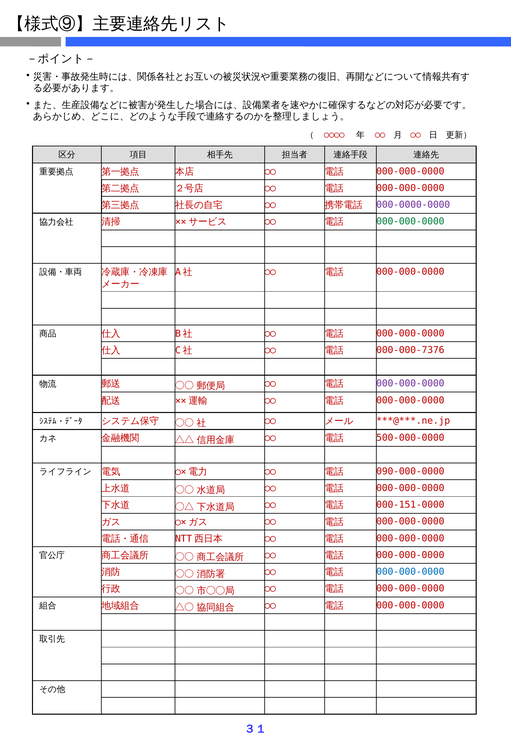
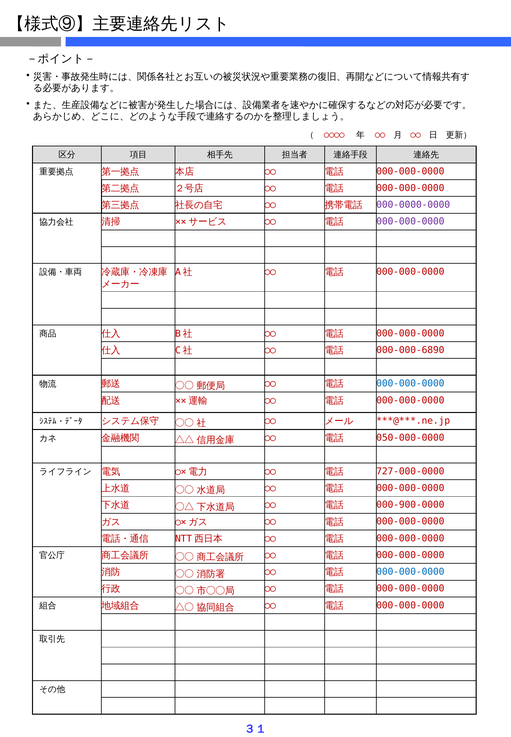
000-000-0000 at (410, 222) colour: green -> purple
000-000-7376: 000-000-7376 -> 000-000-6890
000-000-0000 at (410, 384) colour: purple -> blue
500-000-0000: 500-000-0000 -> 050-000-0000
090-000-0000: 090-000-0000 -> 727-000-0000
000-151-0000: 000-151-0000 -> 000-900-0000
